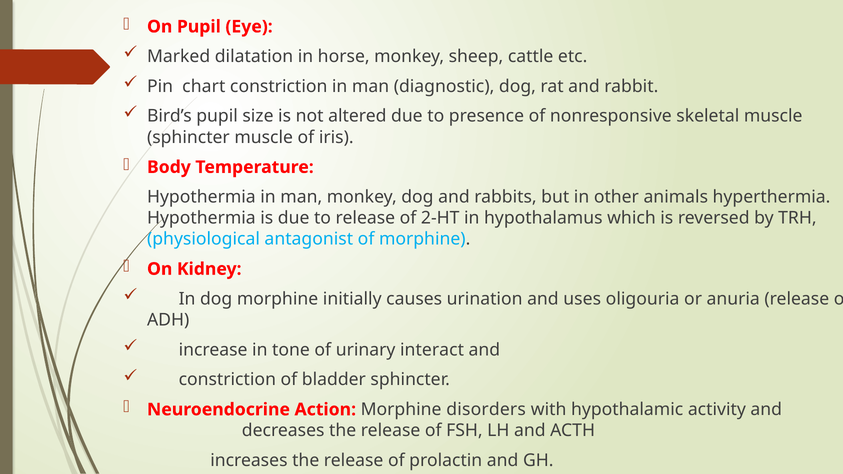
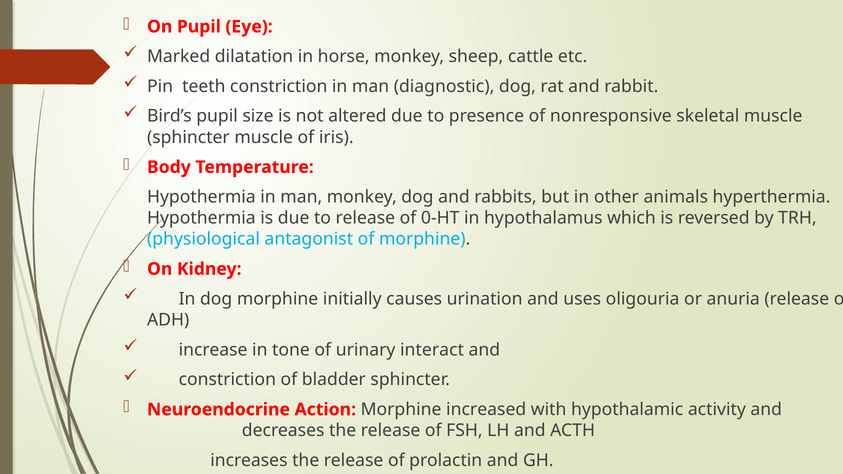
chart: chart -> teeth
2-HT: 2-HT -> 0-HT
disorders: disorders -> increased
